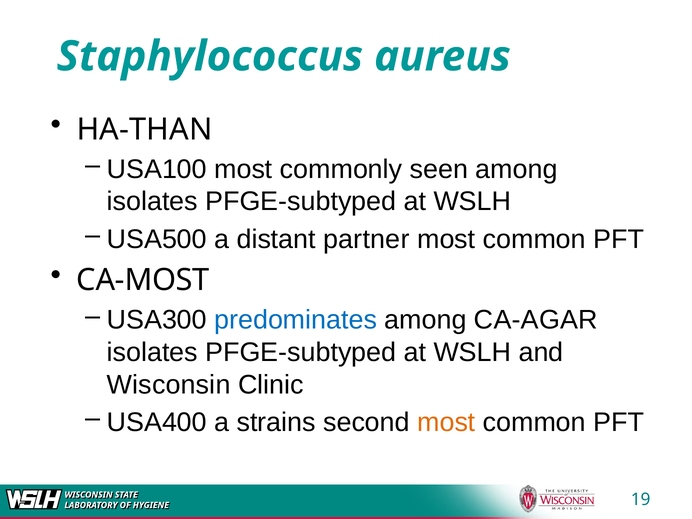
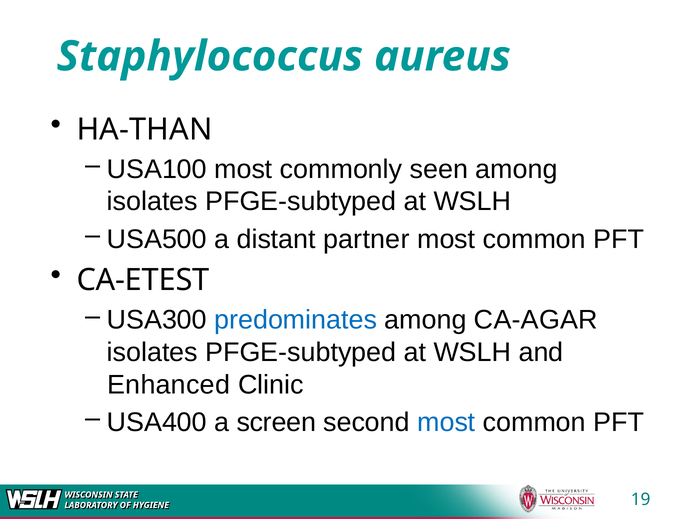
CA-MOST: CA-MOST -> CA-ETEST
Wisconsin at (169, 385): Wisconsin -> Enhanced
strains: strains -> screen
most at (446, 422) colour: orange -> blue
